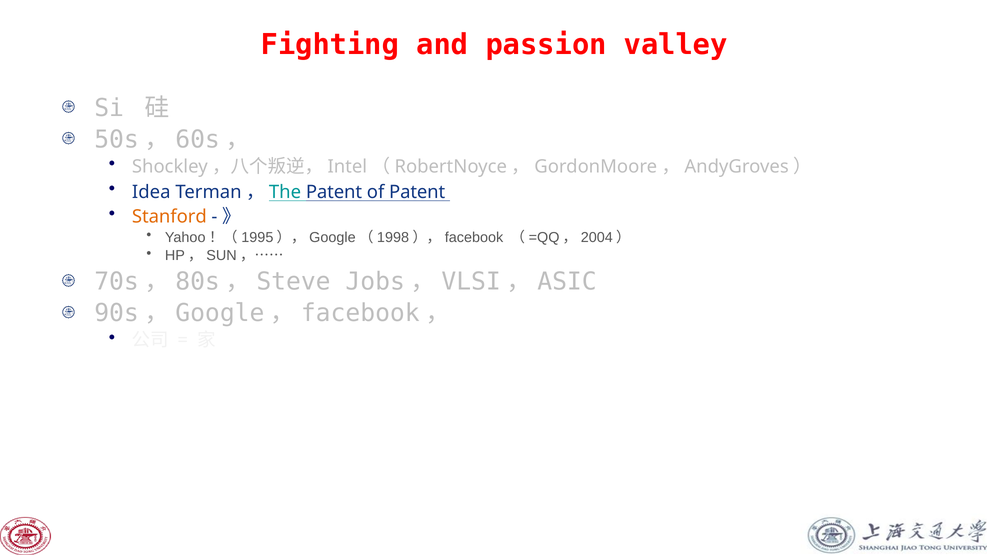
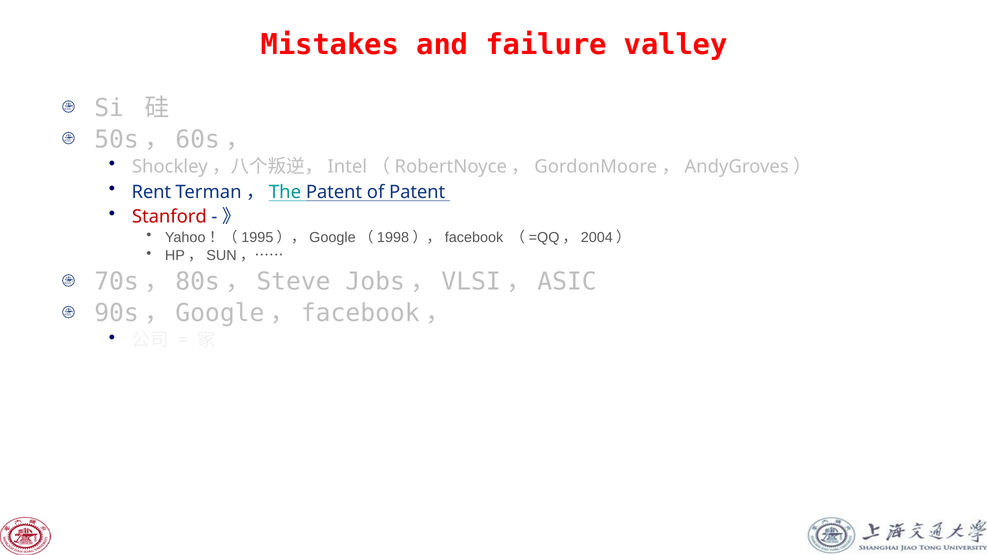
Fighting: Fighting -> Mistakes
passion: passion -> failure
Idea: Idea -> Rent
Stanford colour: orange -> red
